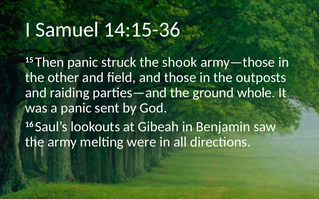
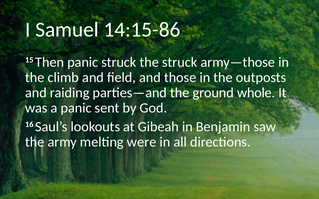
14:15-36: 14:15-36 -> 14:15-86
the shook: shook -> struck
other: other -> climb
